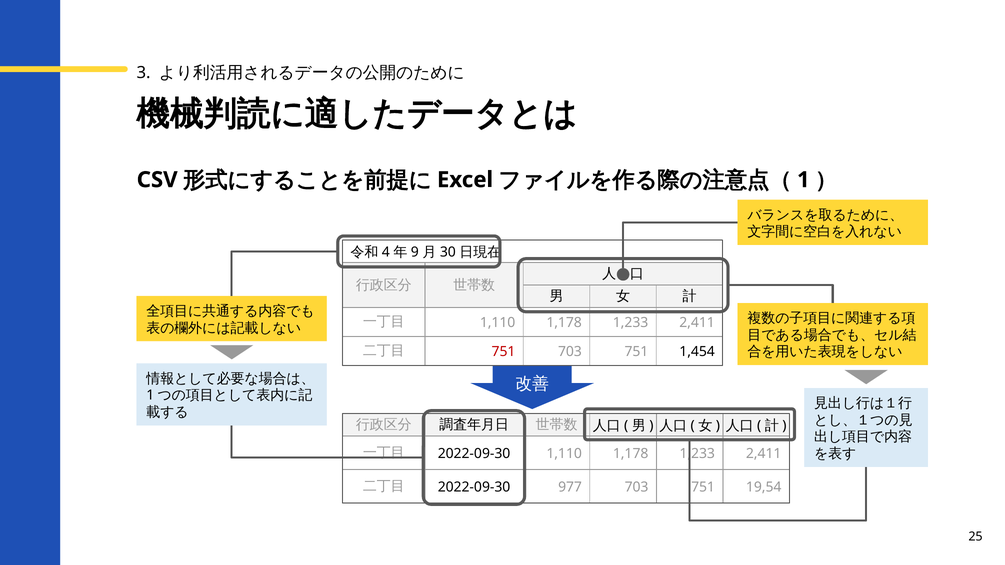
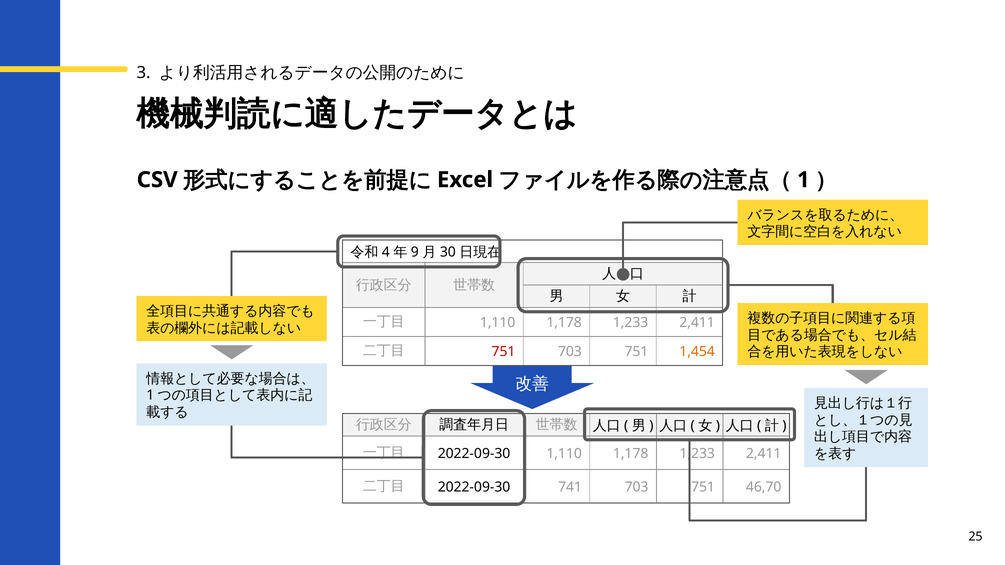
1,454 colour: black -> orange
977: 977 -> 741
19,54: 19,54 -> 46,70
